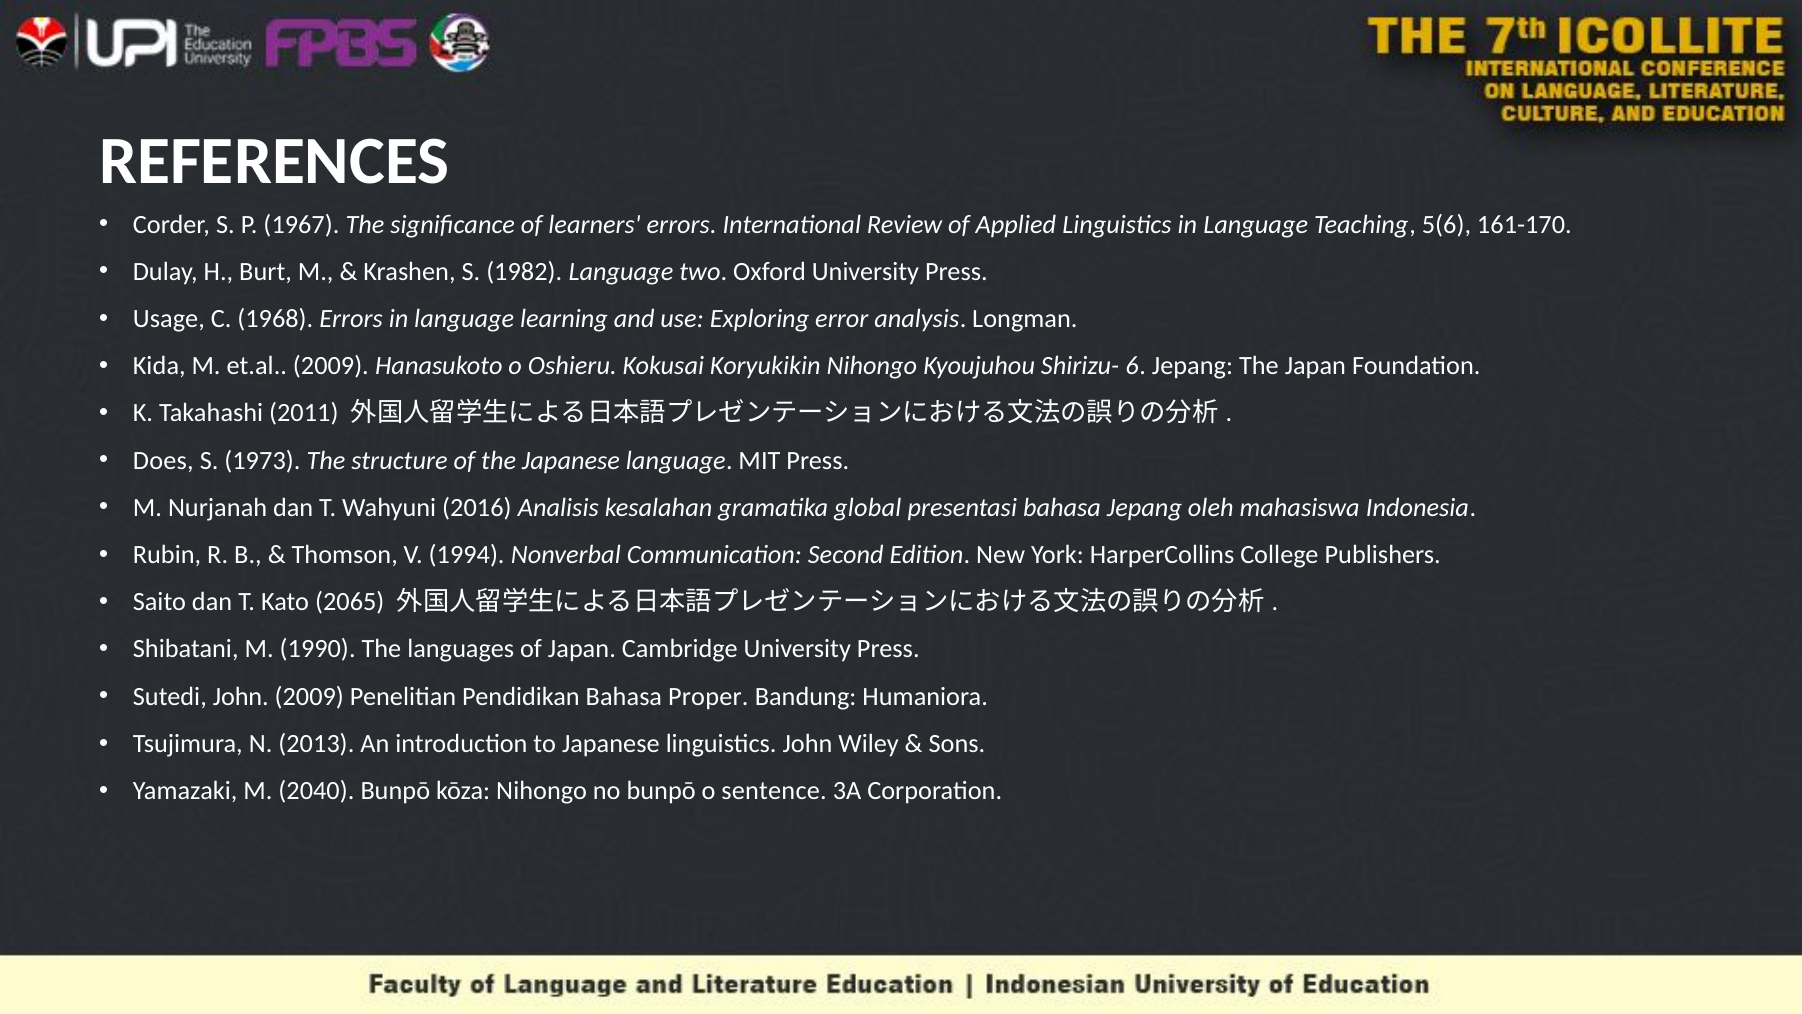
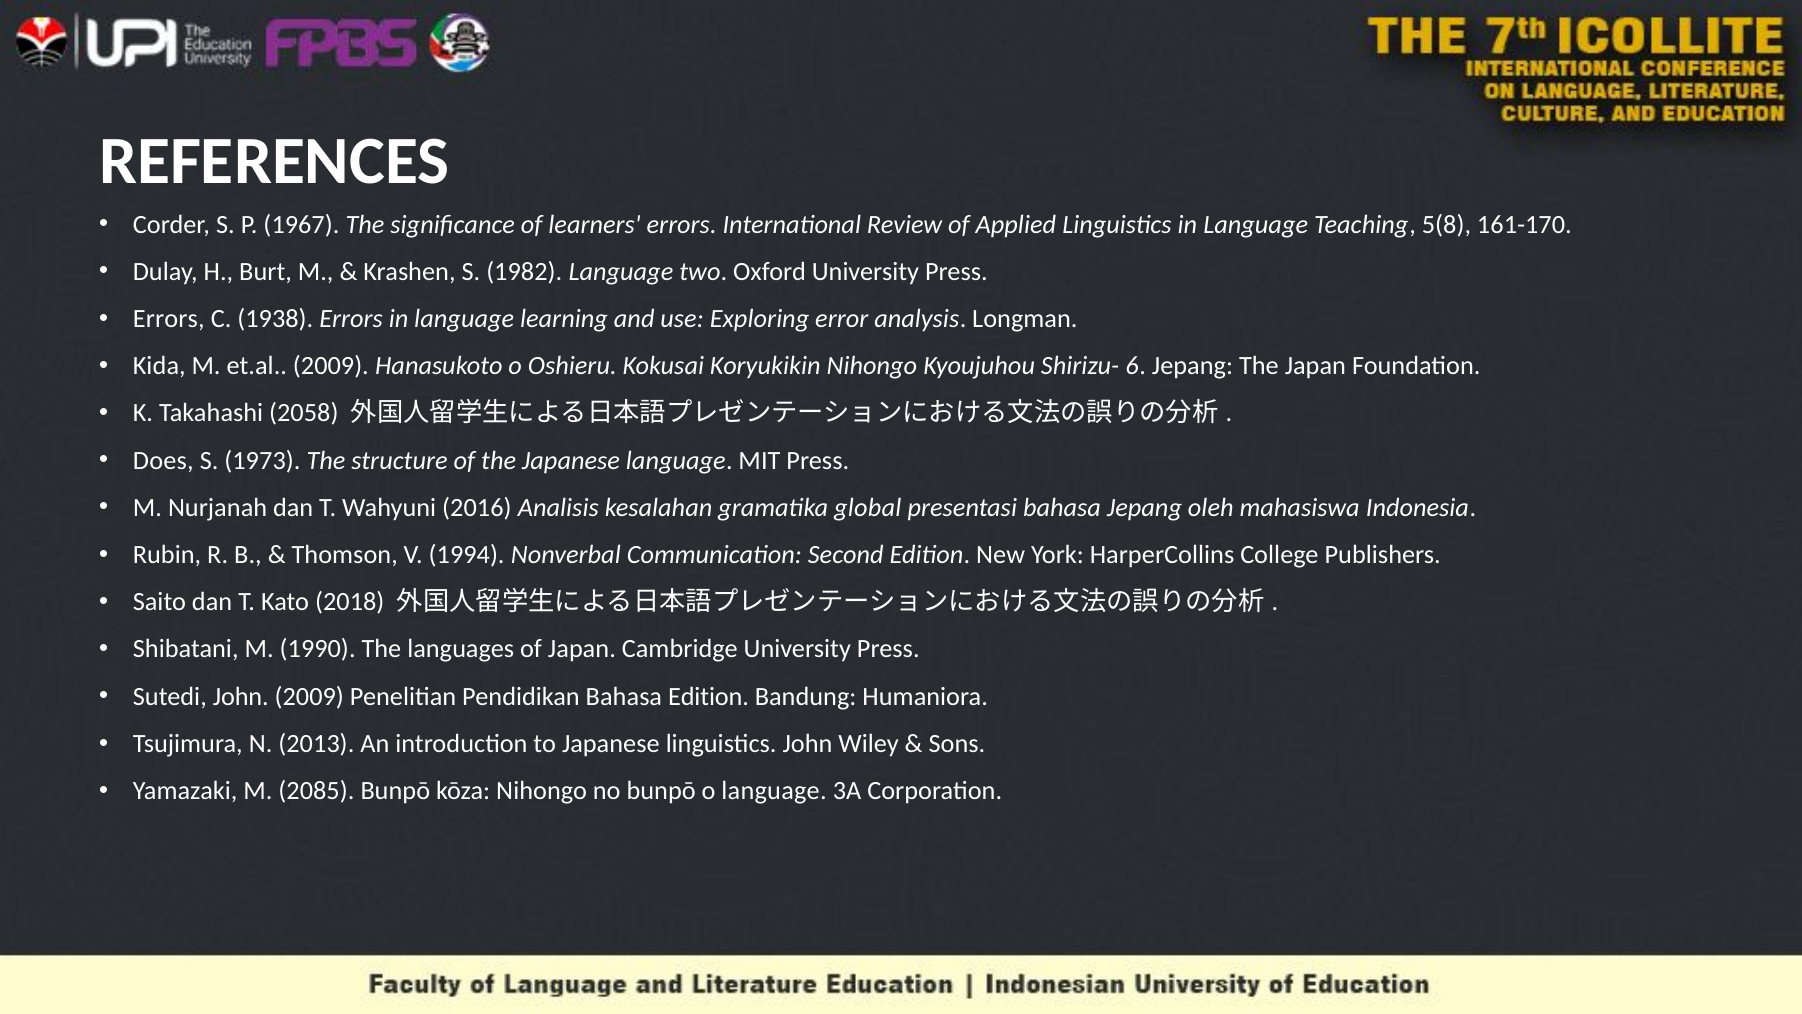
5(6: 5(6 -> 5(8
Usage at (169, 319): Usage -> Errors
1968: 1968 -> 1938
2011: 2011 -> 2058
2065: 2065 -> 2018
Bahasa Proper: Proper -> Edition
2040: 2040 -> 2085
o sentence: sentence -> language
